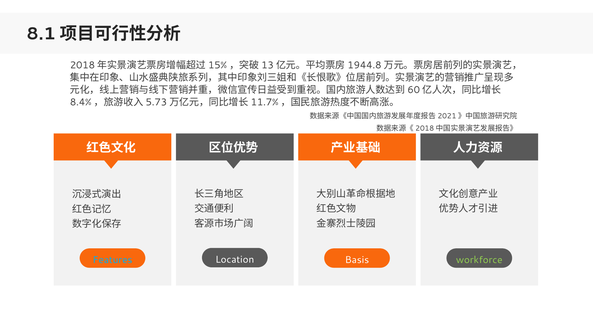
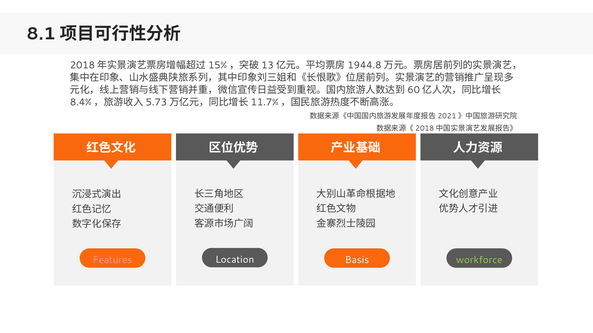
Features colour: light blue -> pink
